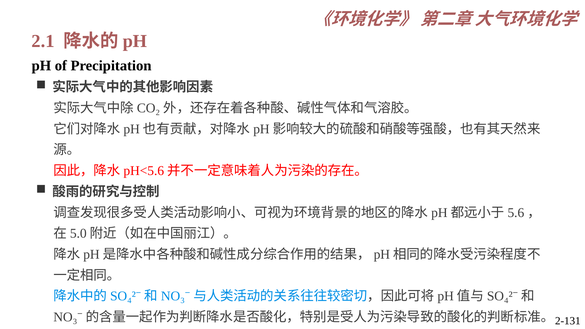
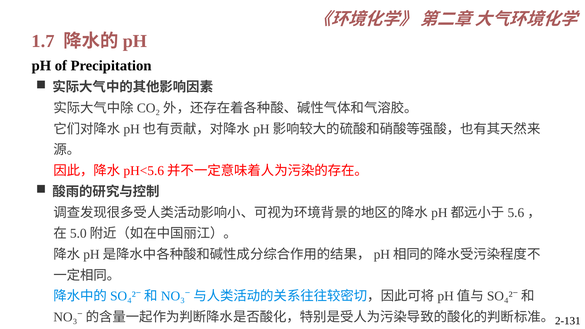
2.1: 2.1 -> 1.7
